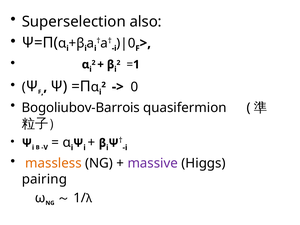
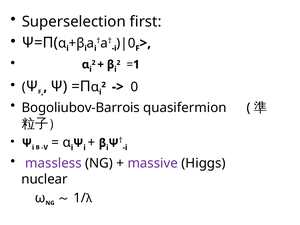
also: also -> first
massless colour: orange -> purple
pairing: pairing -> nuclear
